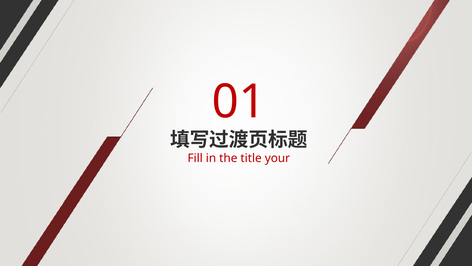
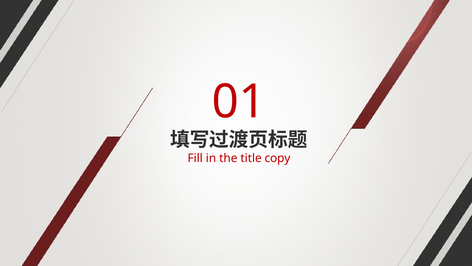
your: your -> copy
